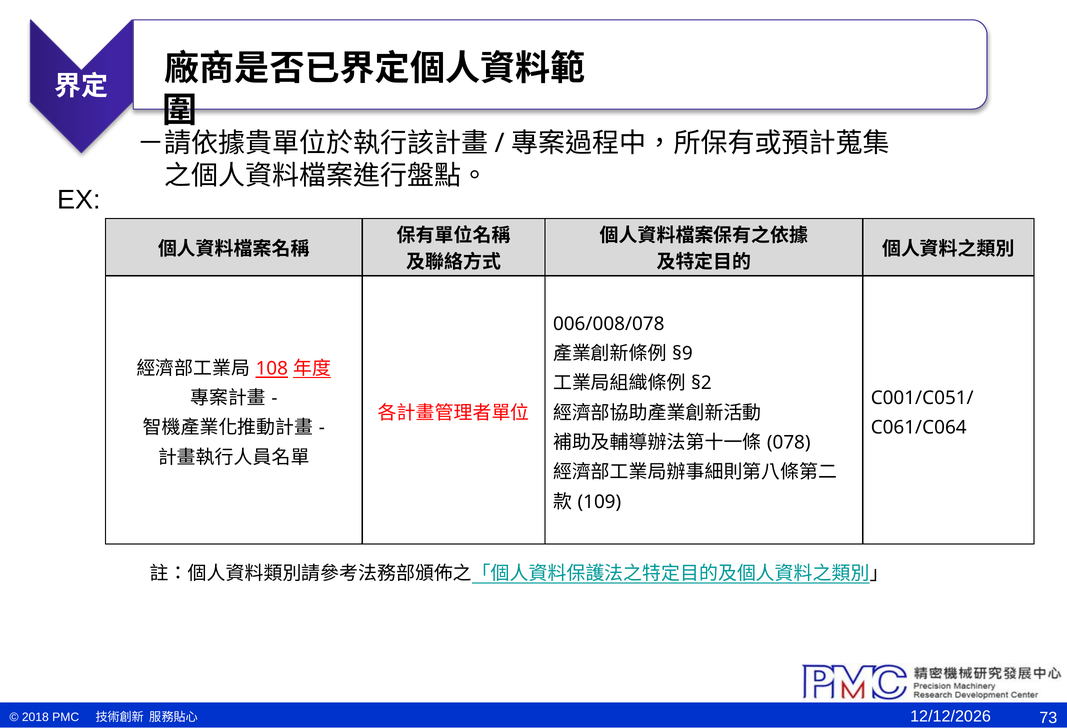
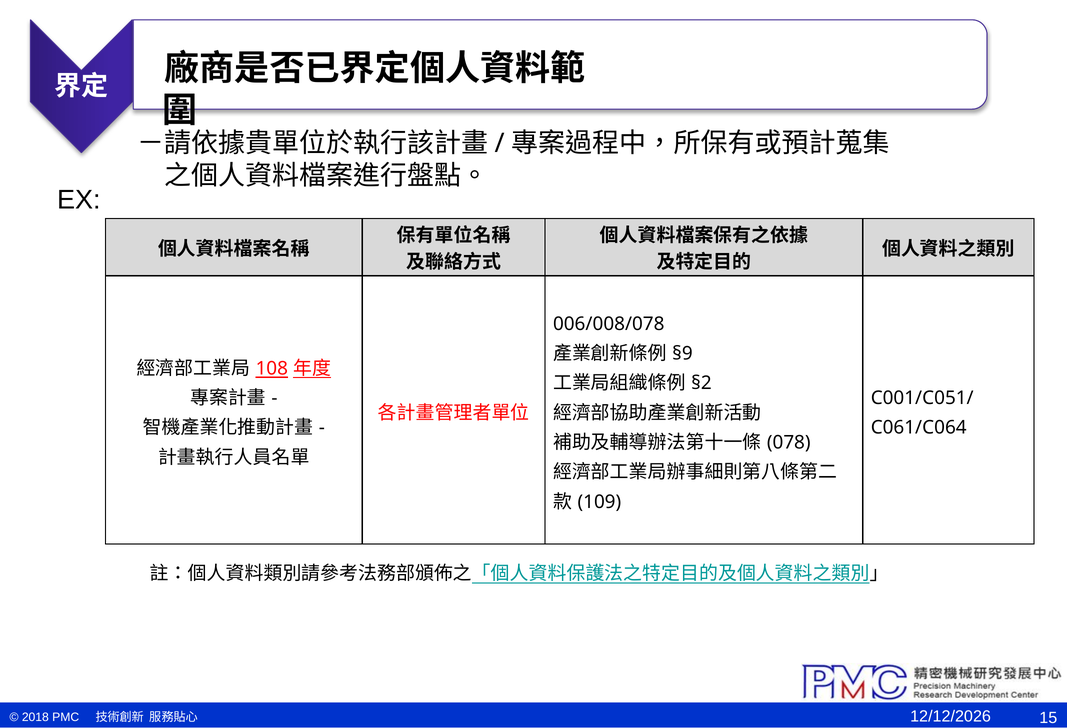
73: 73 -> 15
